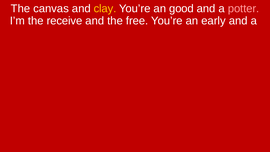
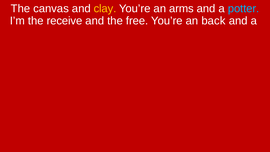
good: good -> arms
potter colour: pink -> light blue
early: early -> back
